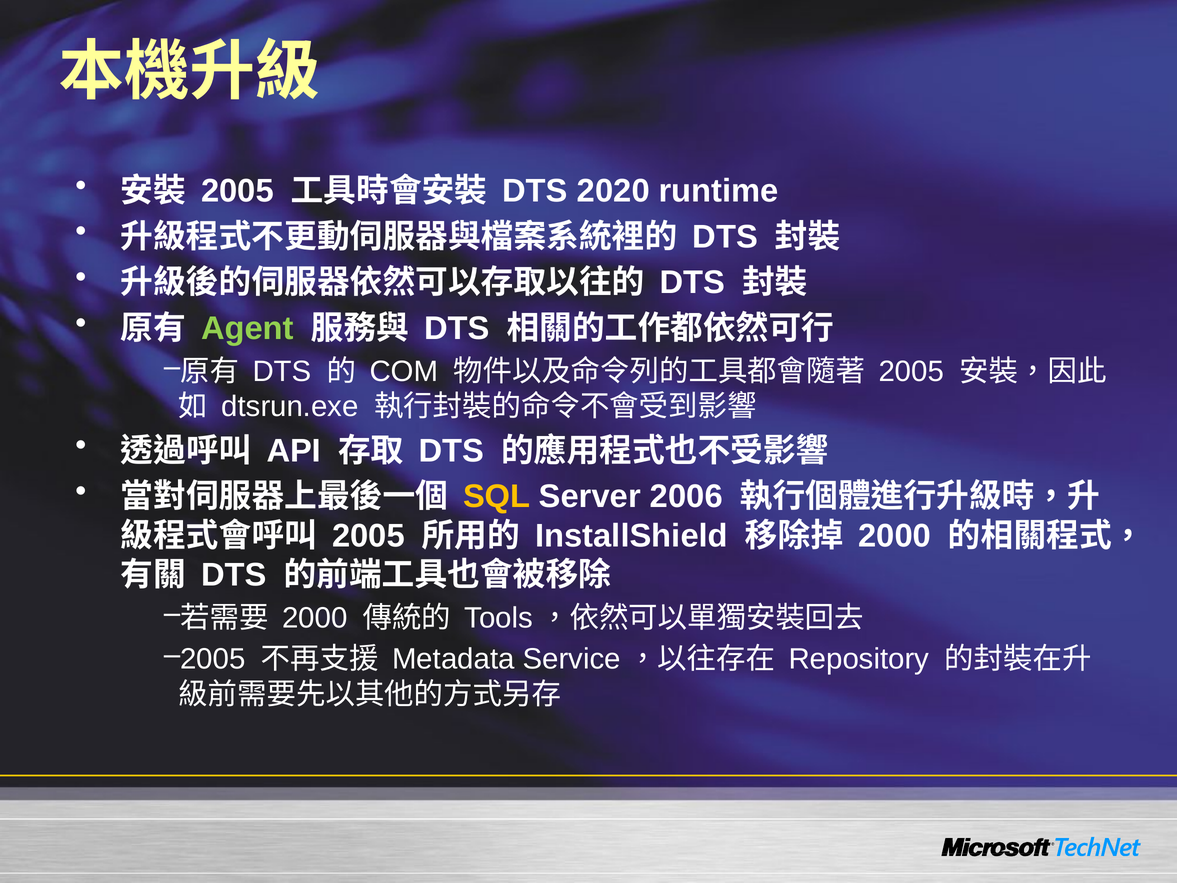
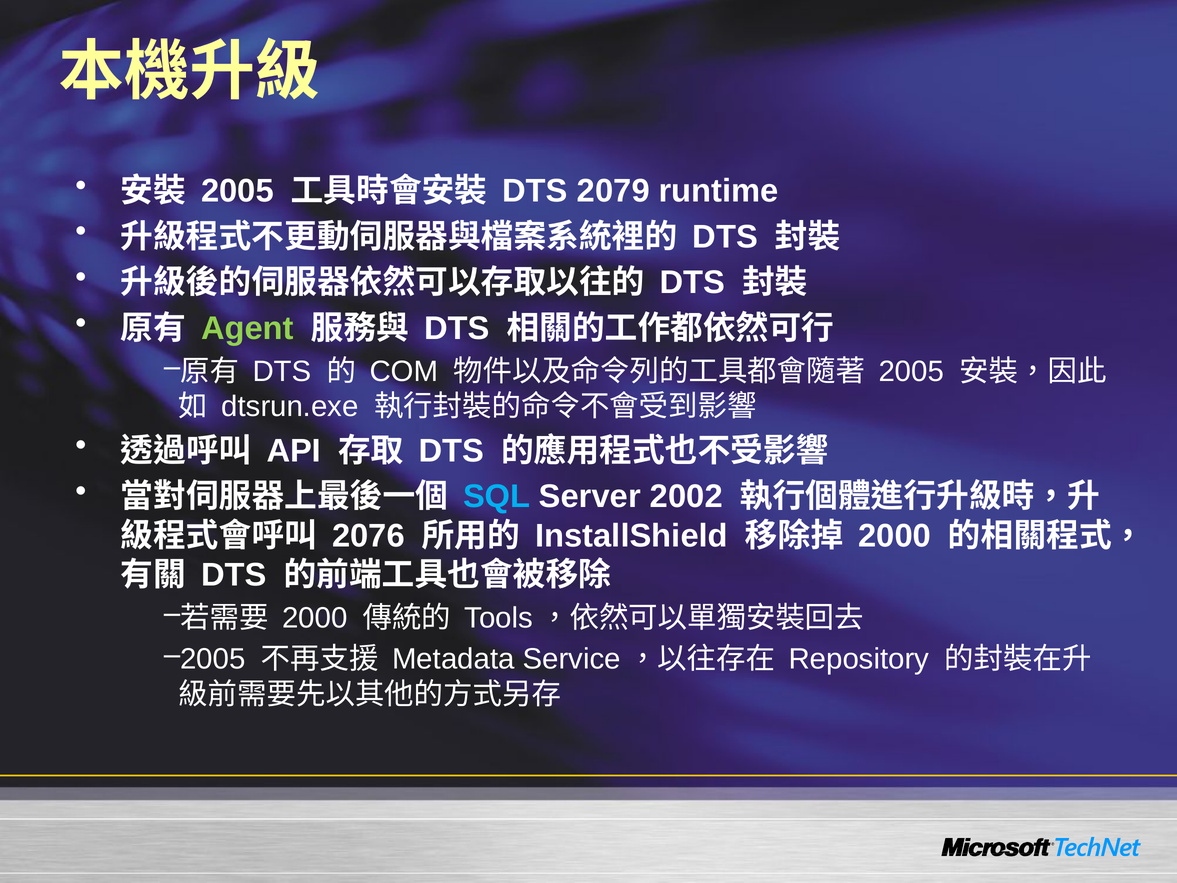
2020: 2020 -> 2079
SQL colour: yellow -> light blue
2006: 2006 -> 2002
2005 at (368, 536): 2005 -> 2076
